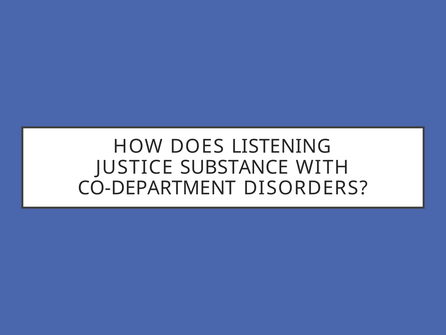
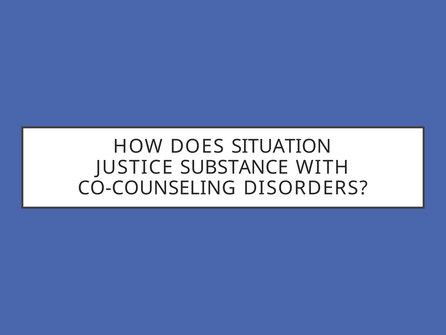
LISTENING: LISTENING -> SITUATION
CO-DEPARTMENT: CO-DEPARTMENT -> CO-COUNSELING
